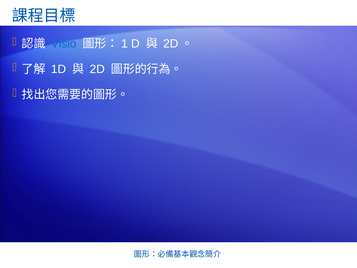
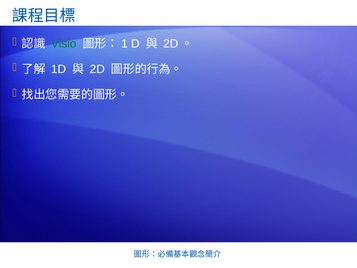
Visio colour: blue -> green
